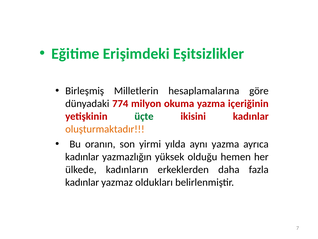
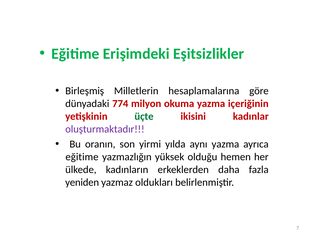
oluşturmaktadır colour: orange -> purple
kadınlar at (82, 157): kadınlar -> eğitime
kadınlar at (82, 182): kadınlar -> yeniden
